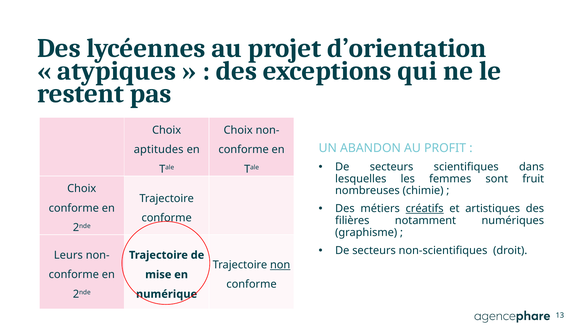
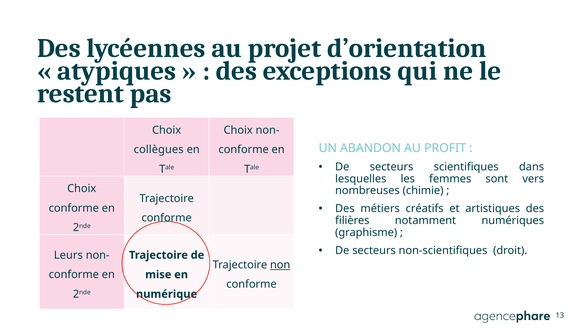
aptitudes: aptitudes -> collègues
fruit: fruit -> vers
créatifs underline: present -> none
